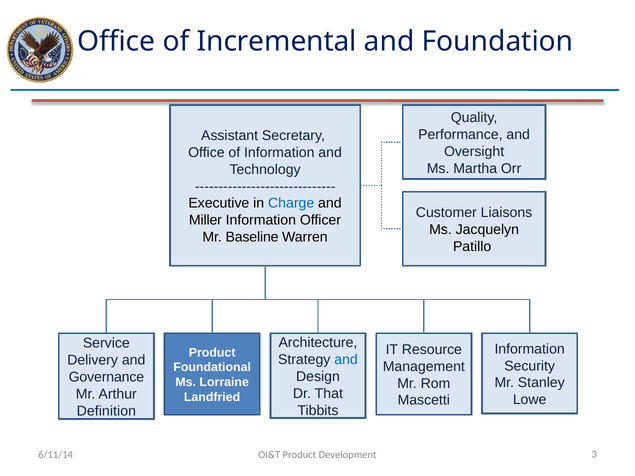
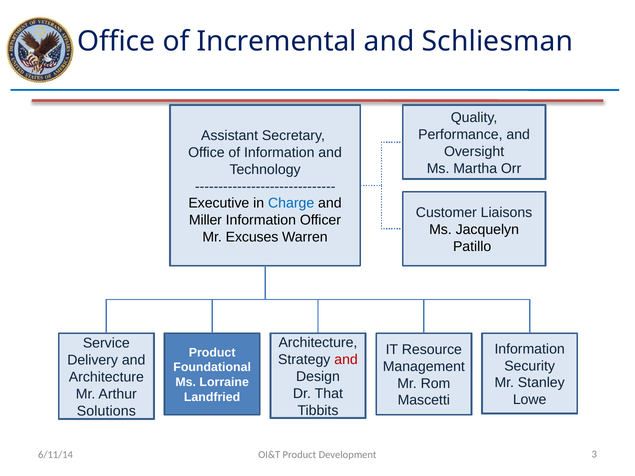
Foundation: Foundation -> Schliesman
Baseline: Baseline -> Excuses
and at (346, 360) colour: blue -> red
Governance at (106, 377): Governance -> Architecture
Definition: Definition -> Solutions
